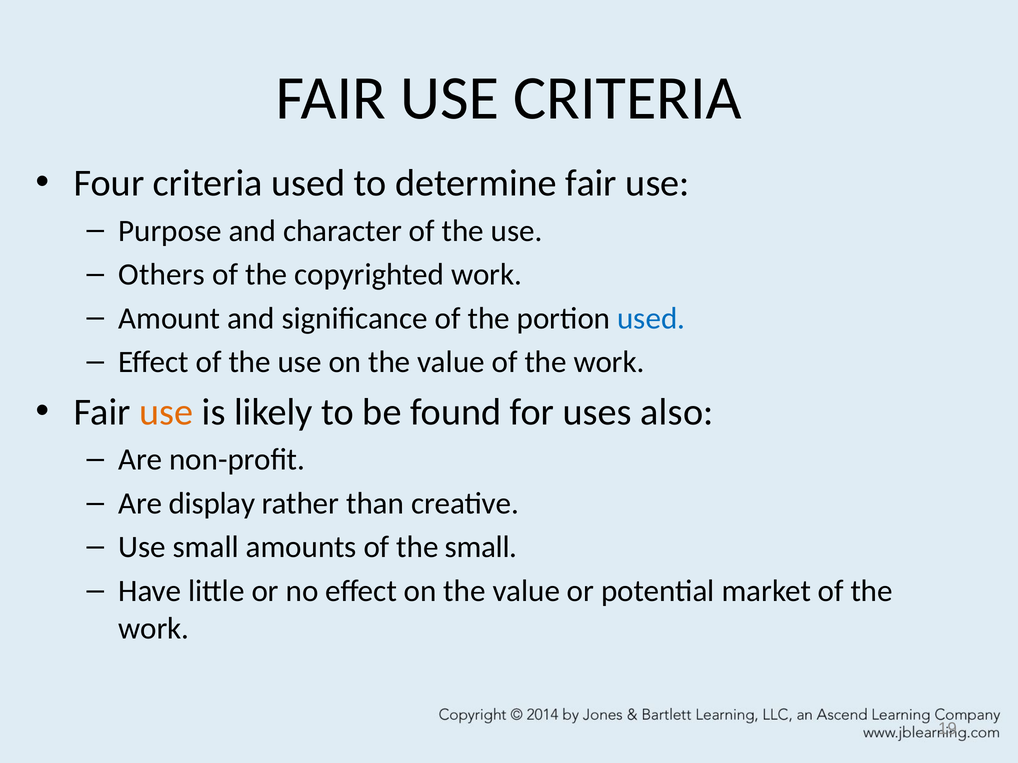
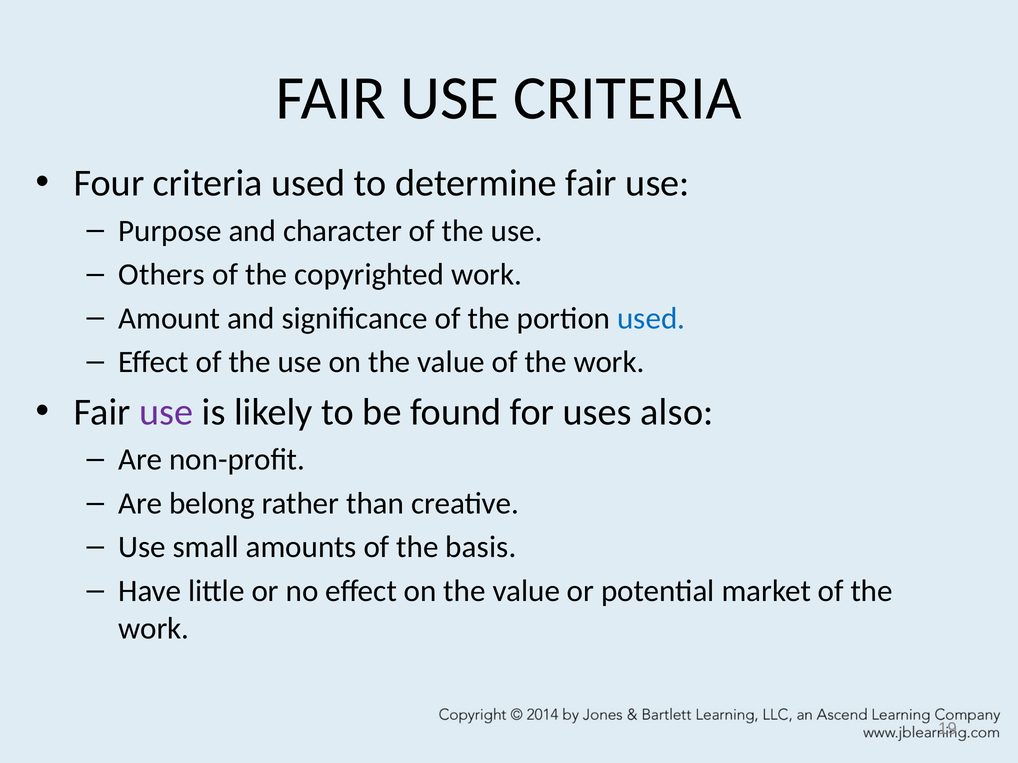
use at (166, 412) colour: orange -> purple
display: display -> belong
the small: small -> basis
